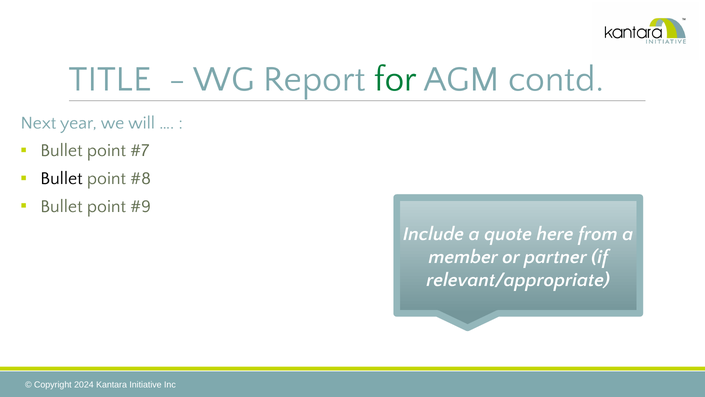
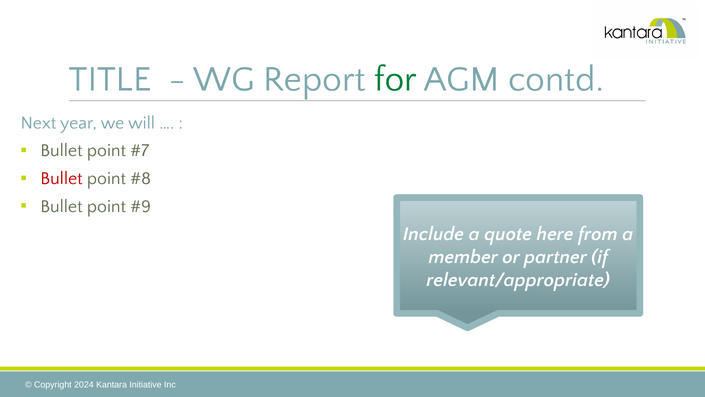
Bullet at (62, 178) colour: black -> red
